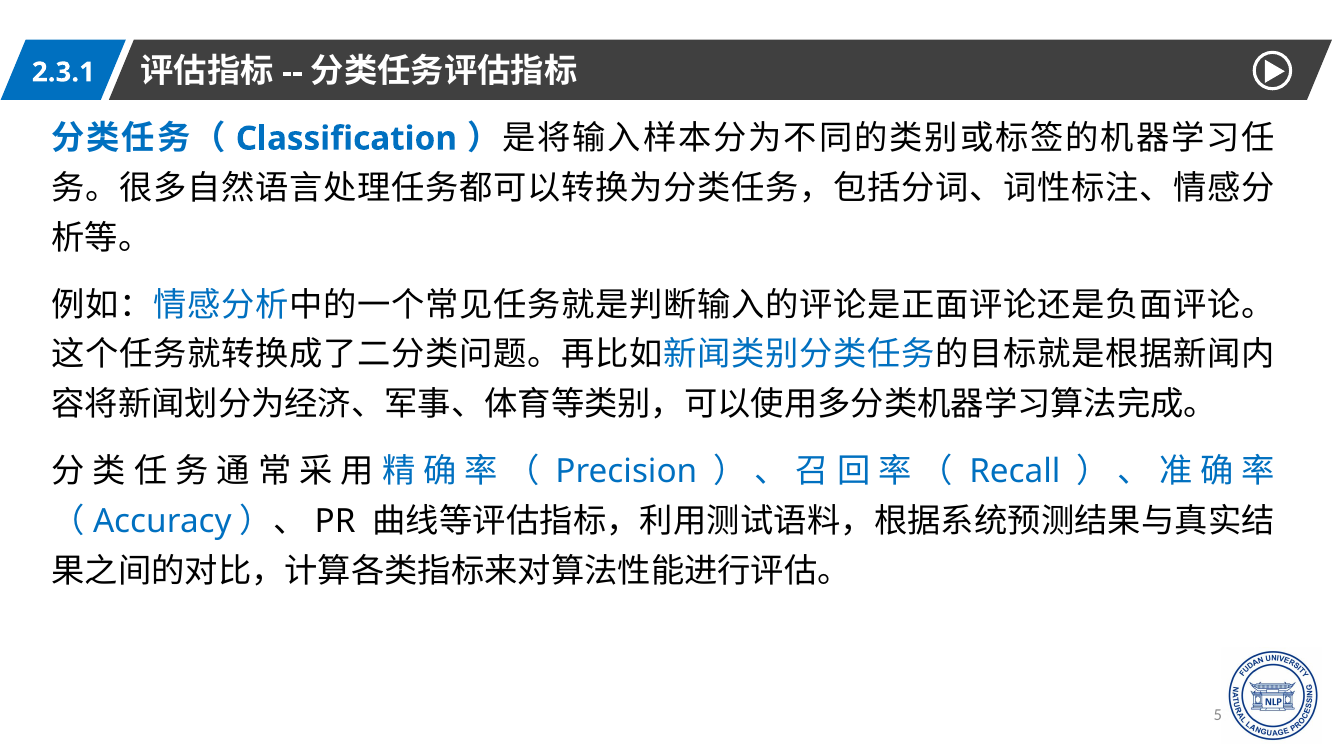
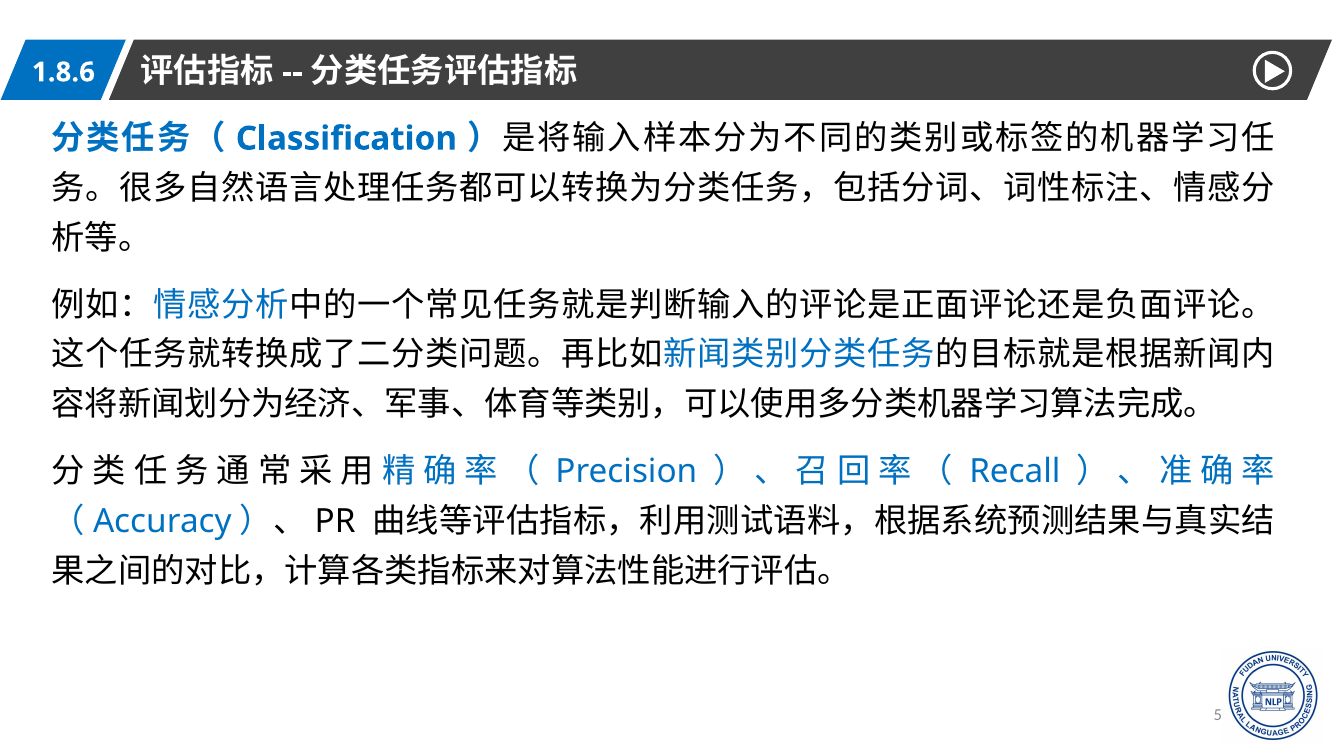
2.3.1: 2.3.1 -> 1.8.6
